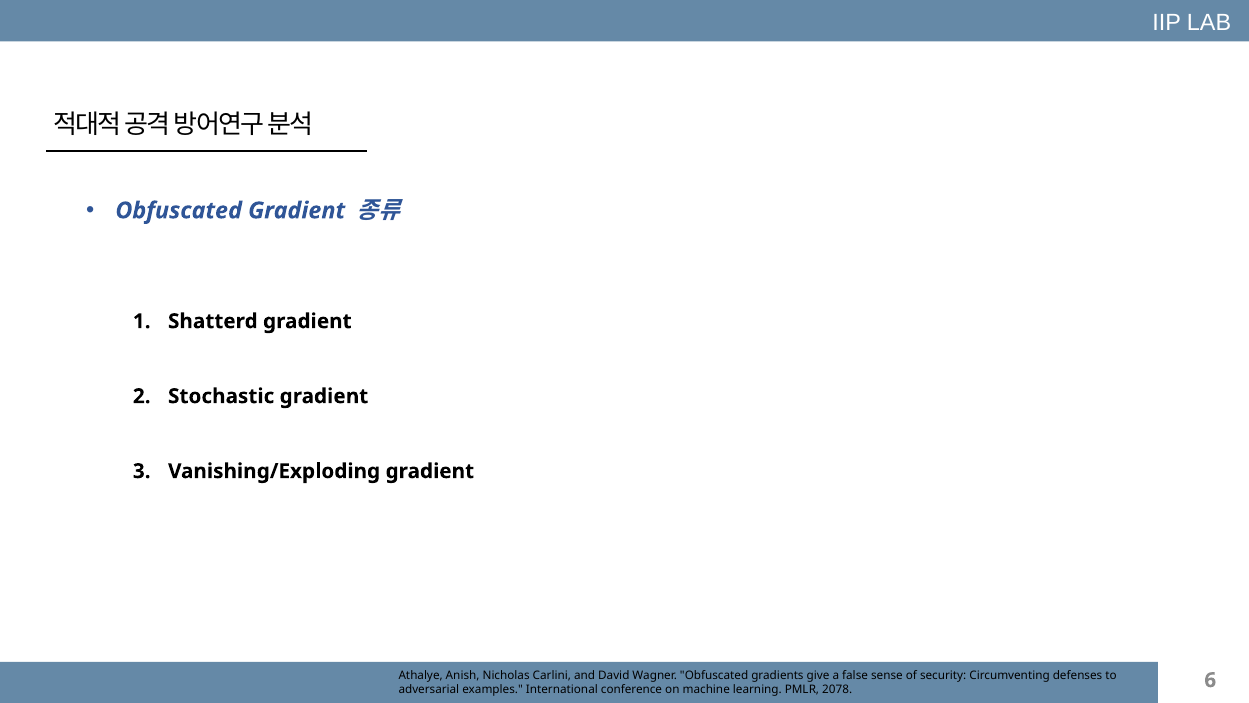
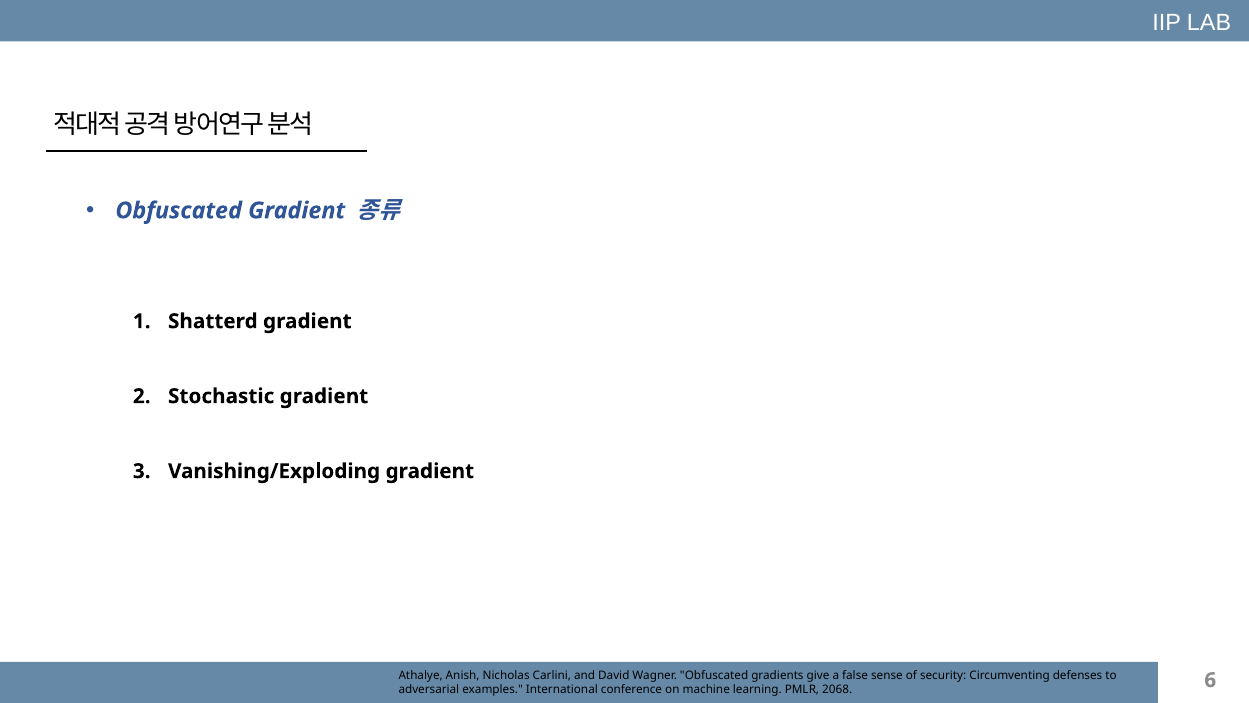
2078: 2078 -> 2068
